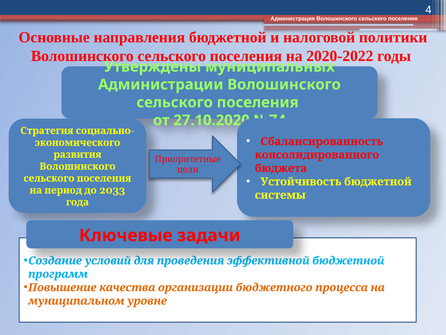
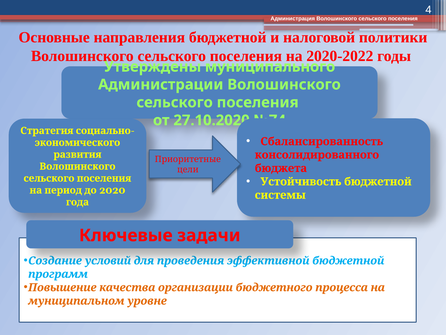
муниципальных: муниципальных -> муниципального
2033: 2033 -> 2020
